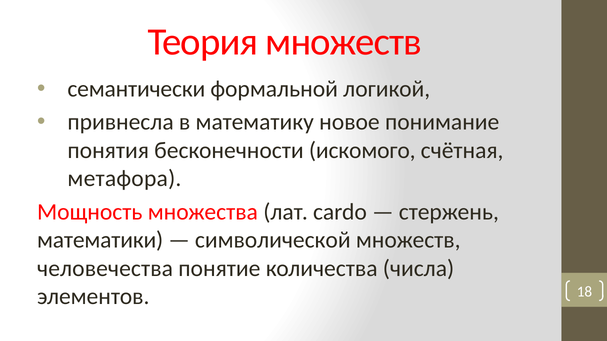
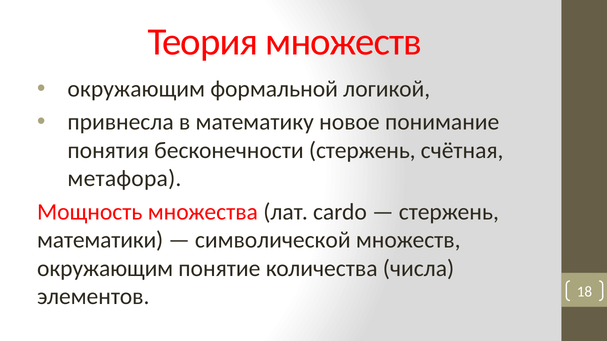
семантически at (136, 89): семантически -> окружающим
бесконечности искомого: искомого -> стержень
человечества at (105, 269): человечества -> окружающим
